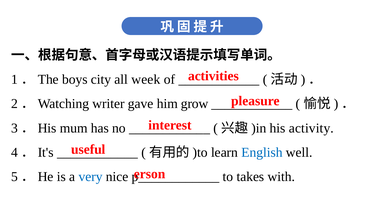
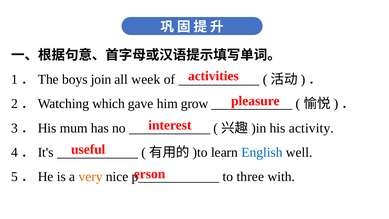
city: city -> join
writer: writer -> which
very colour: blue -> orange
takes: takes -> three
